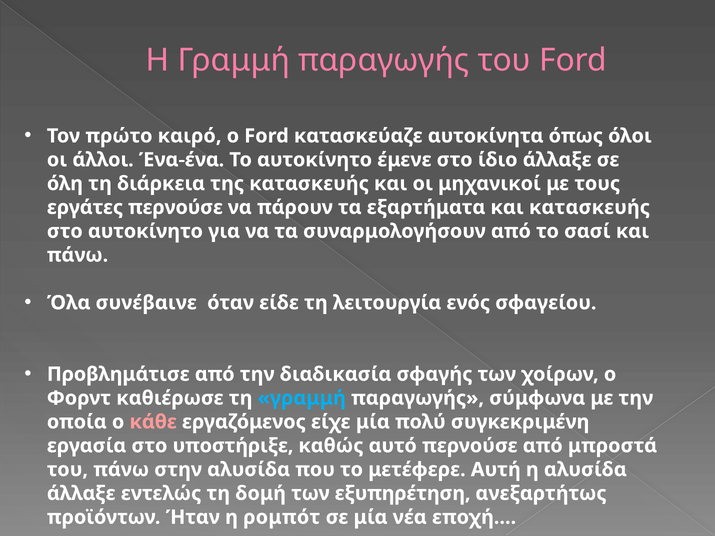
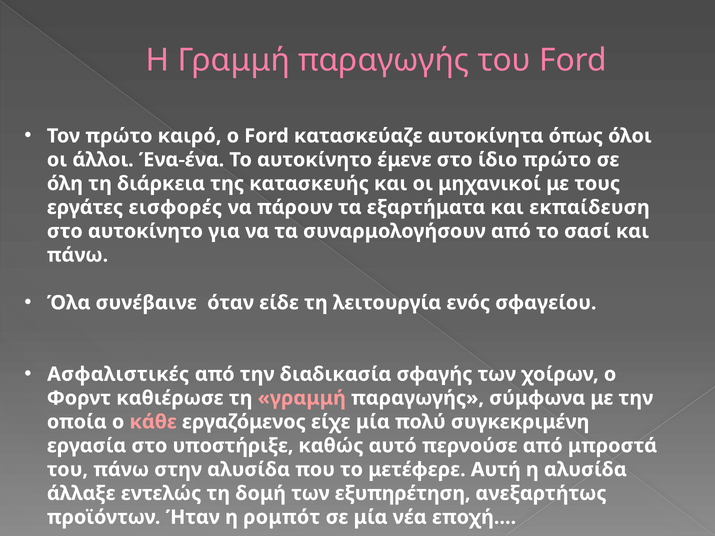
ίδιο άλλαξε: άλλαξε -> πρώτο
εργάτες περνούσε: περνούσε -> εισφορές
και κατασκευής: κατασκευής -> εκπαίδευση
Προβλημάτισε: Προβλημάτισε -> Ασφαλιστικές
γραμμή at (302, 398) colour: light blue -> pink
